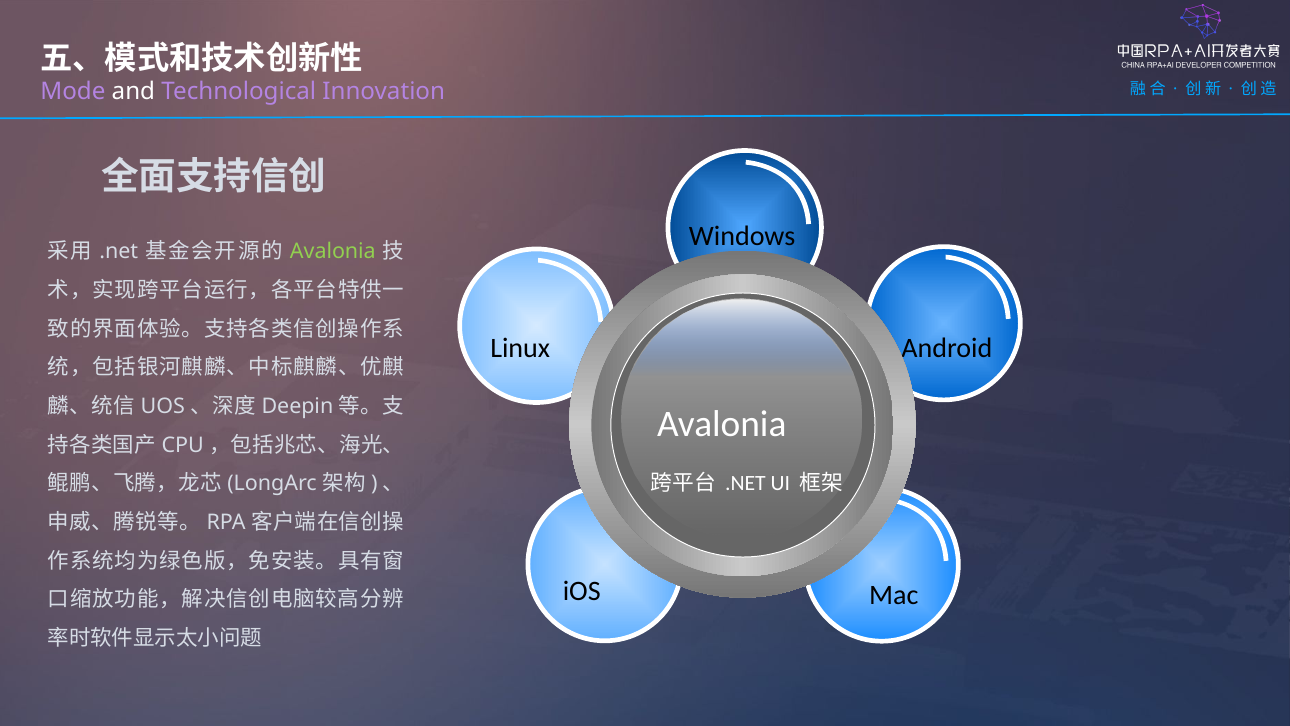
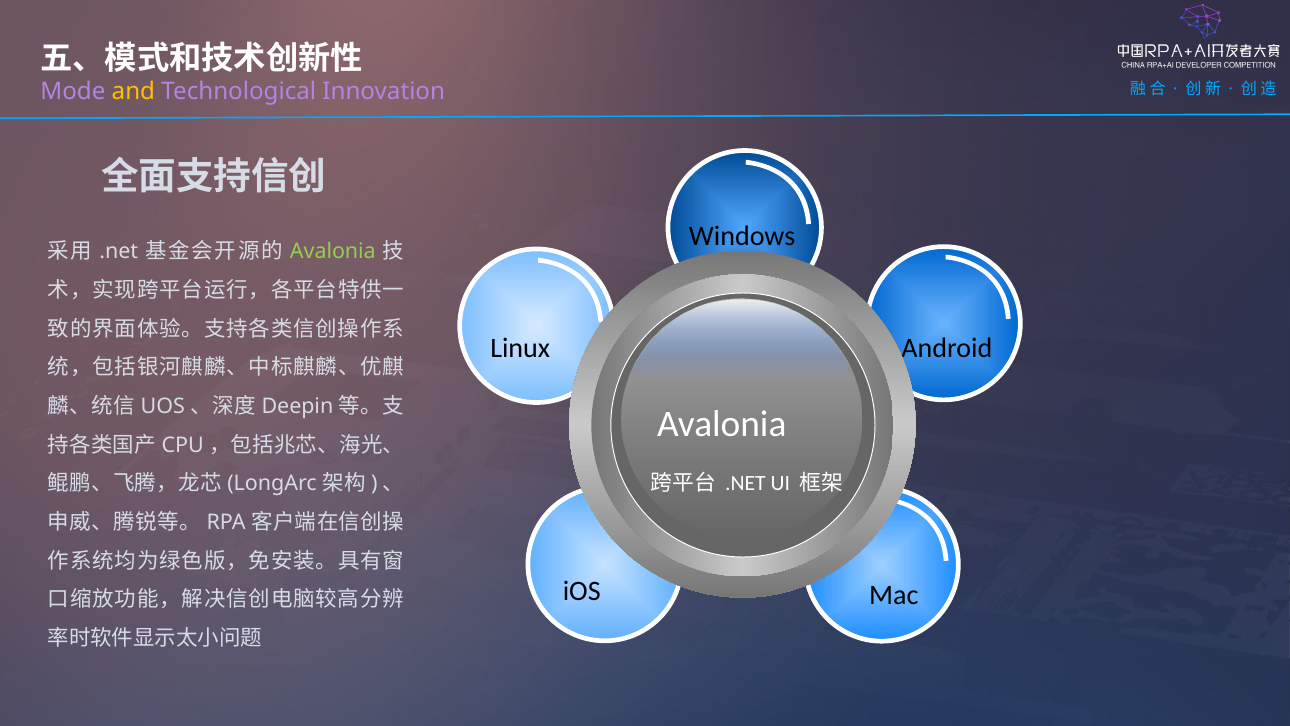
and colour: white -> yellow
